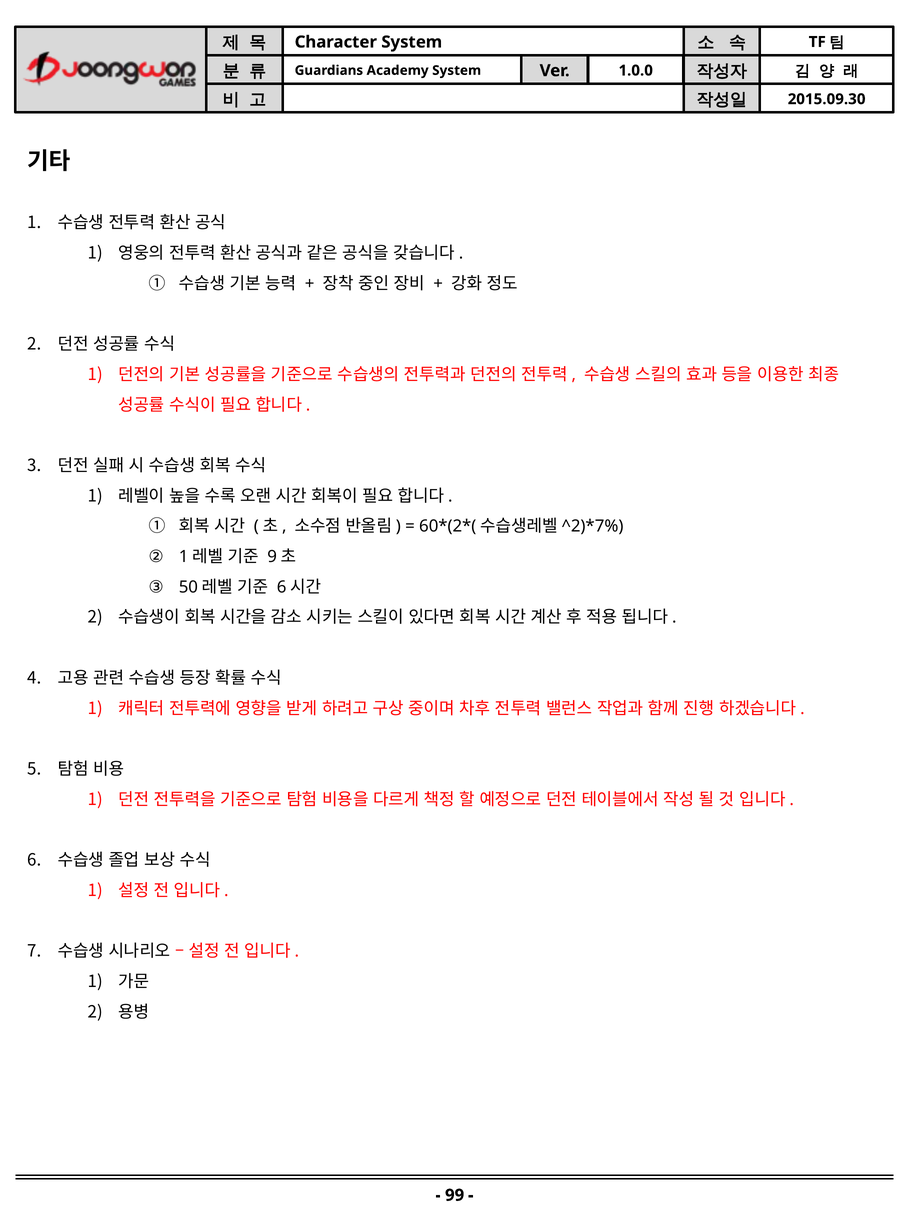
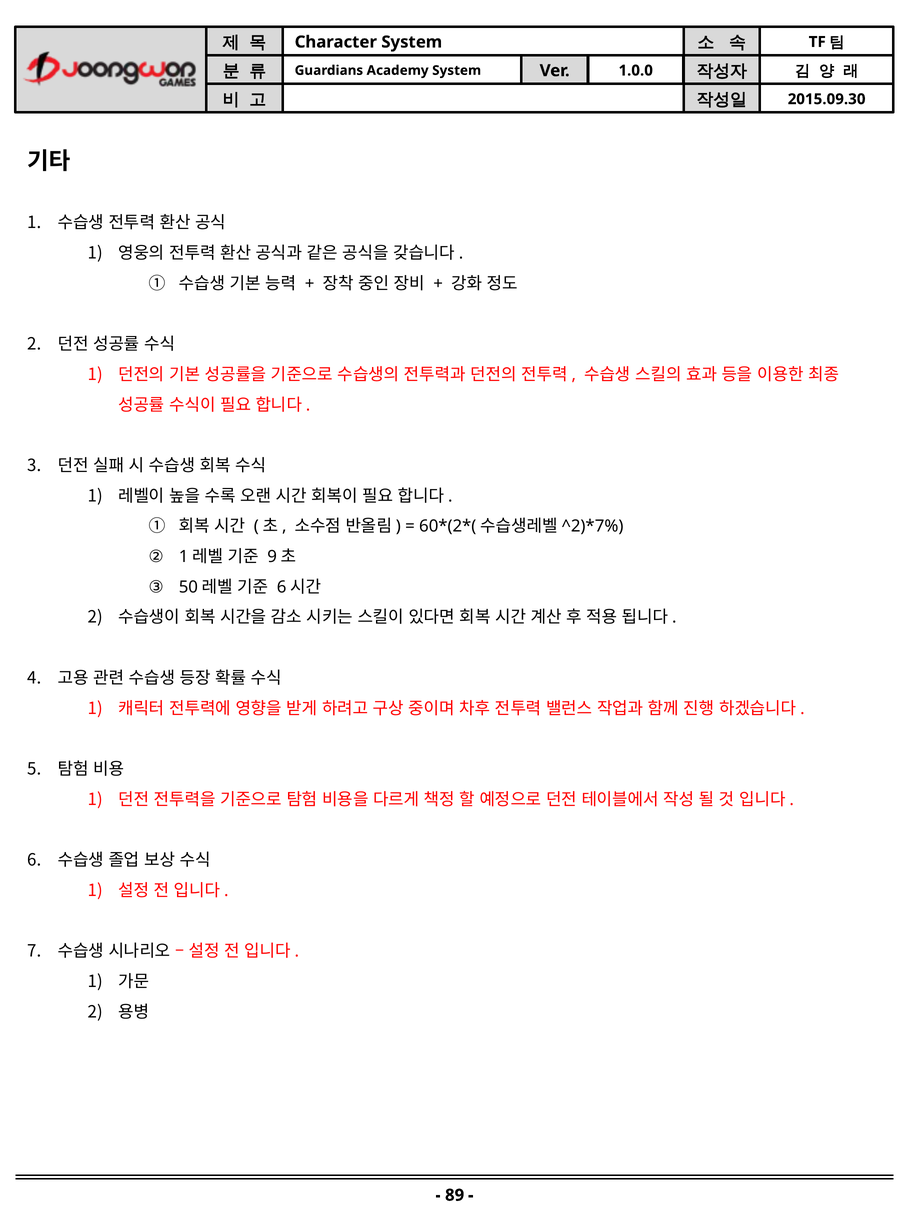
99: 99 -> 89
